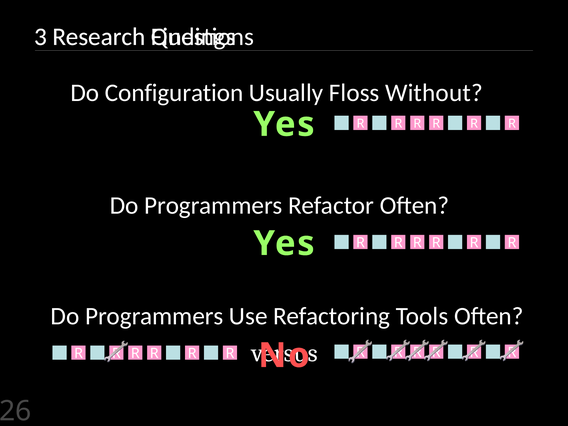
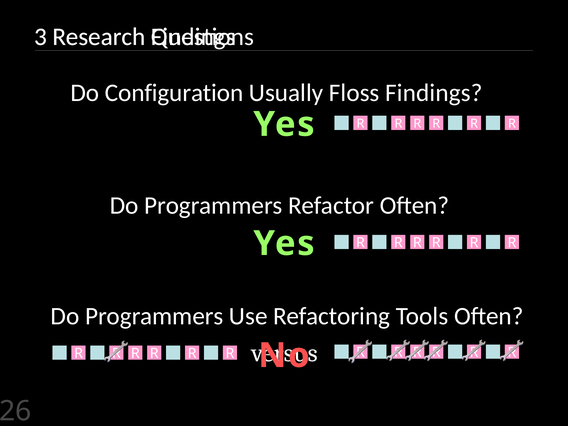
Floss Without: Without -> Findings
